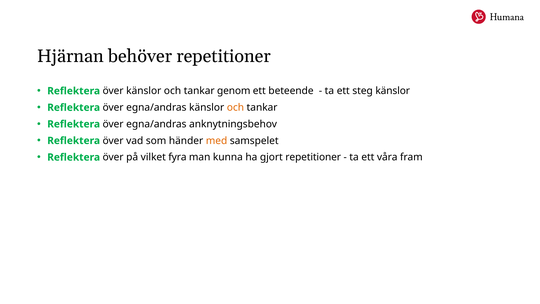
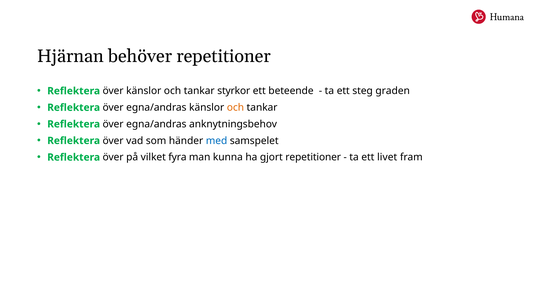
genom: genom -> styrkor
steg känslor: känslor -> graden
med colour: orange -> blue
våra: våra -> livet
